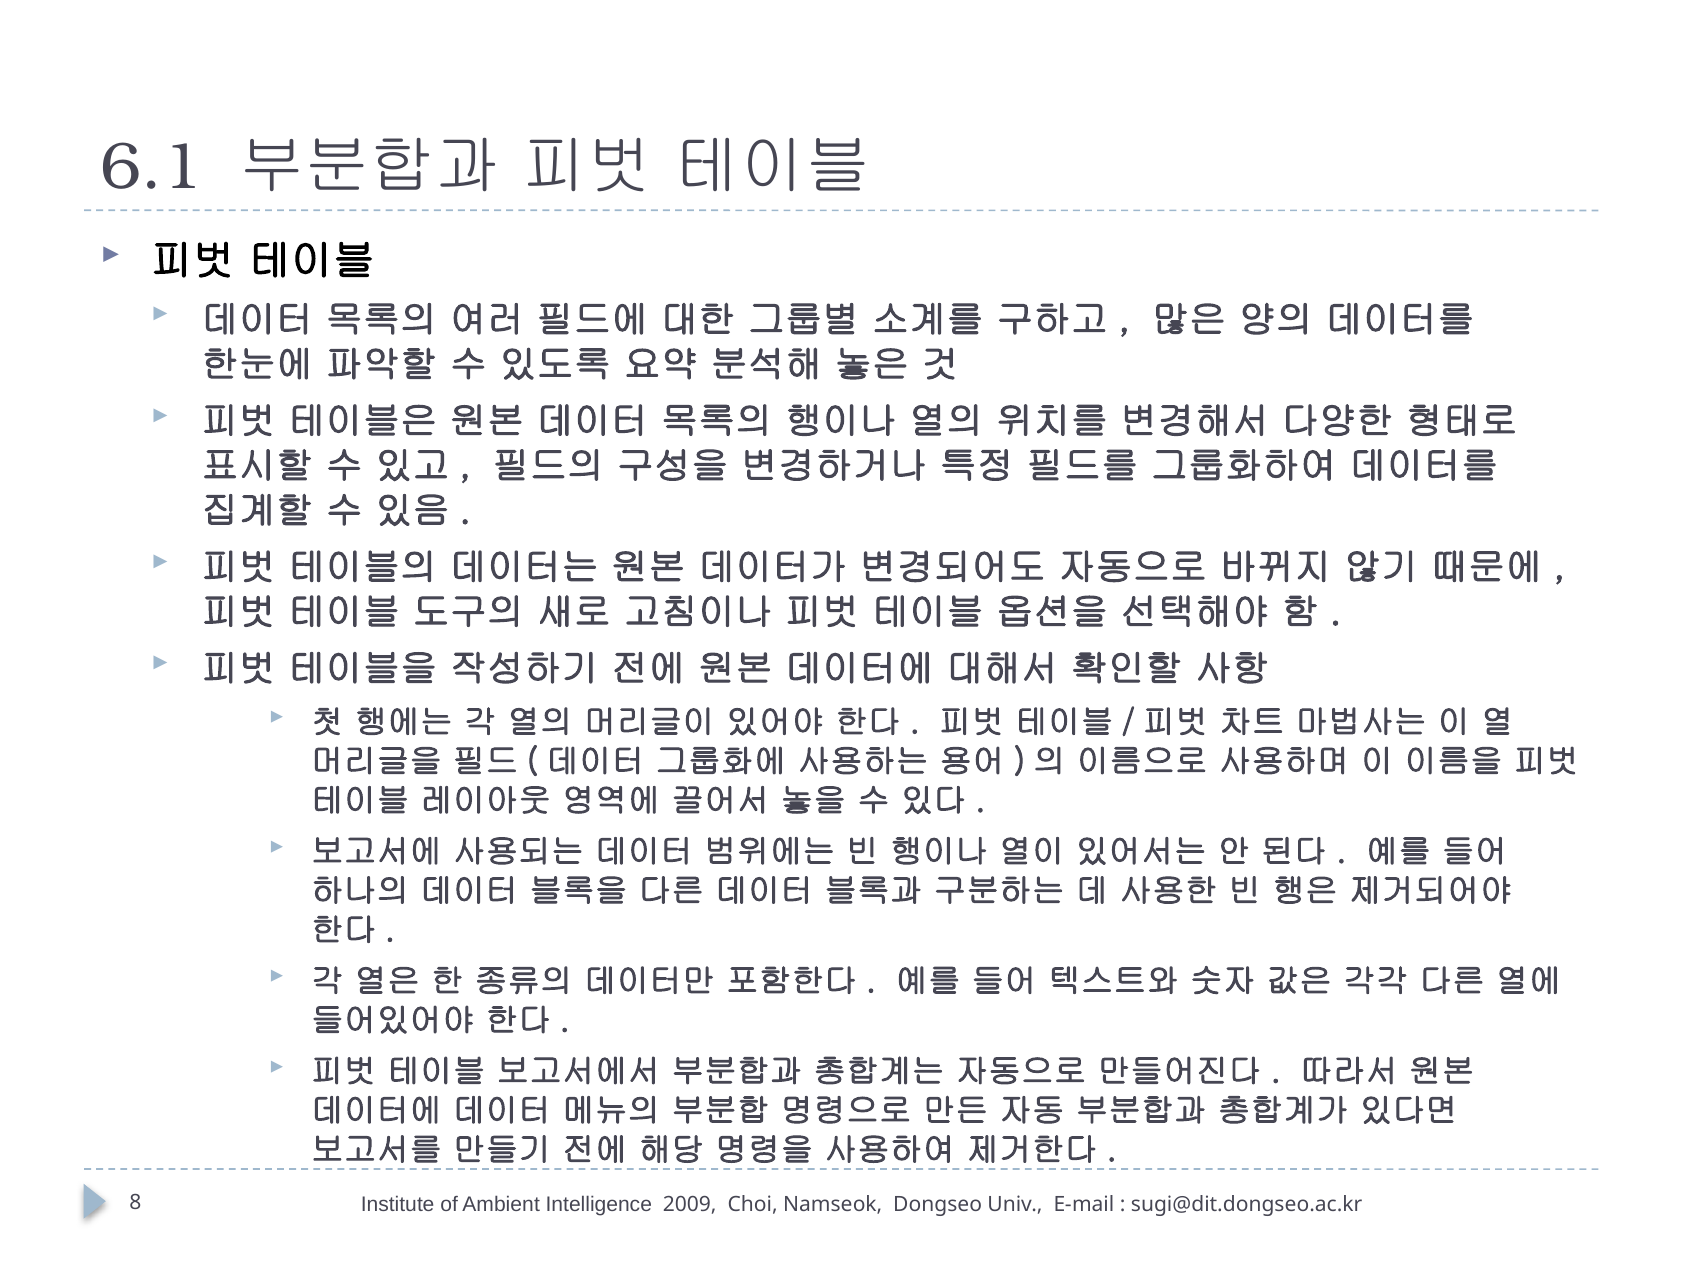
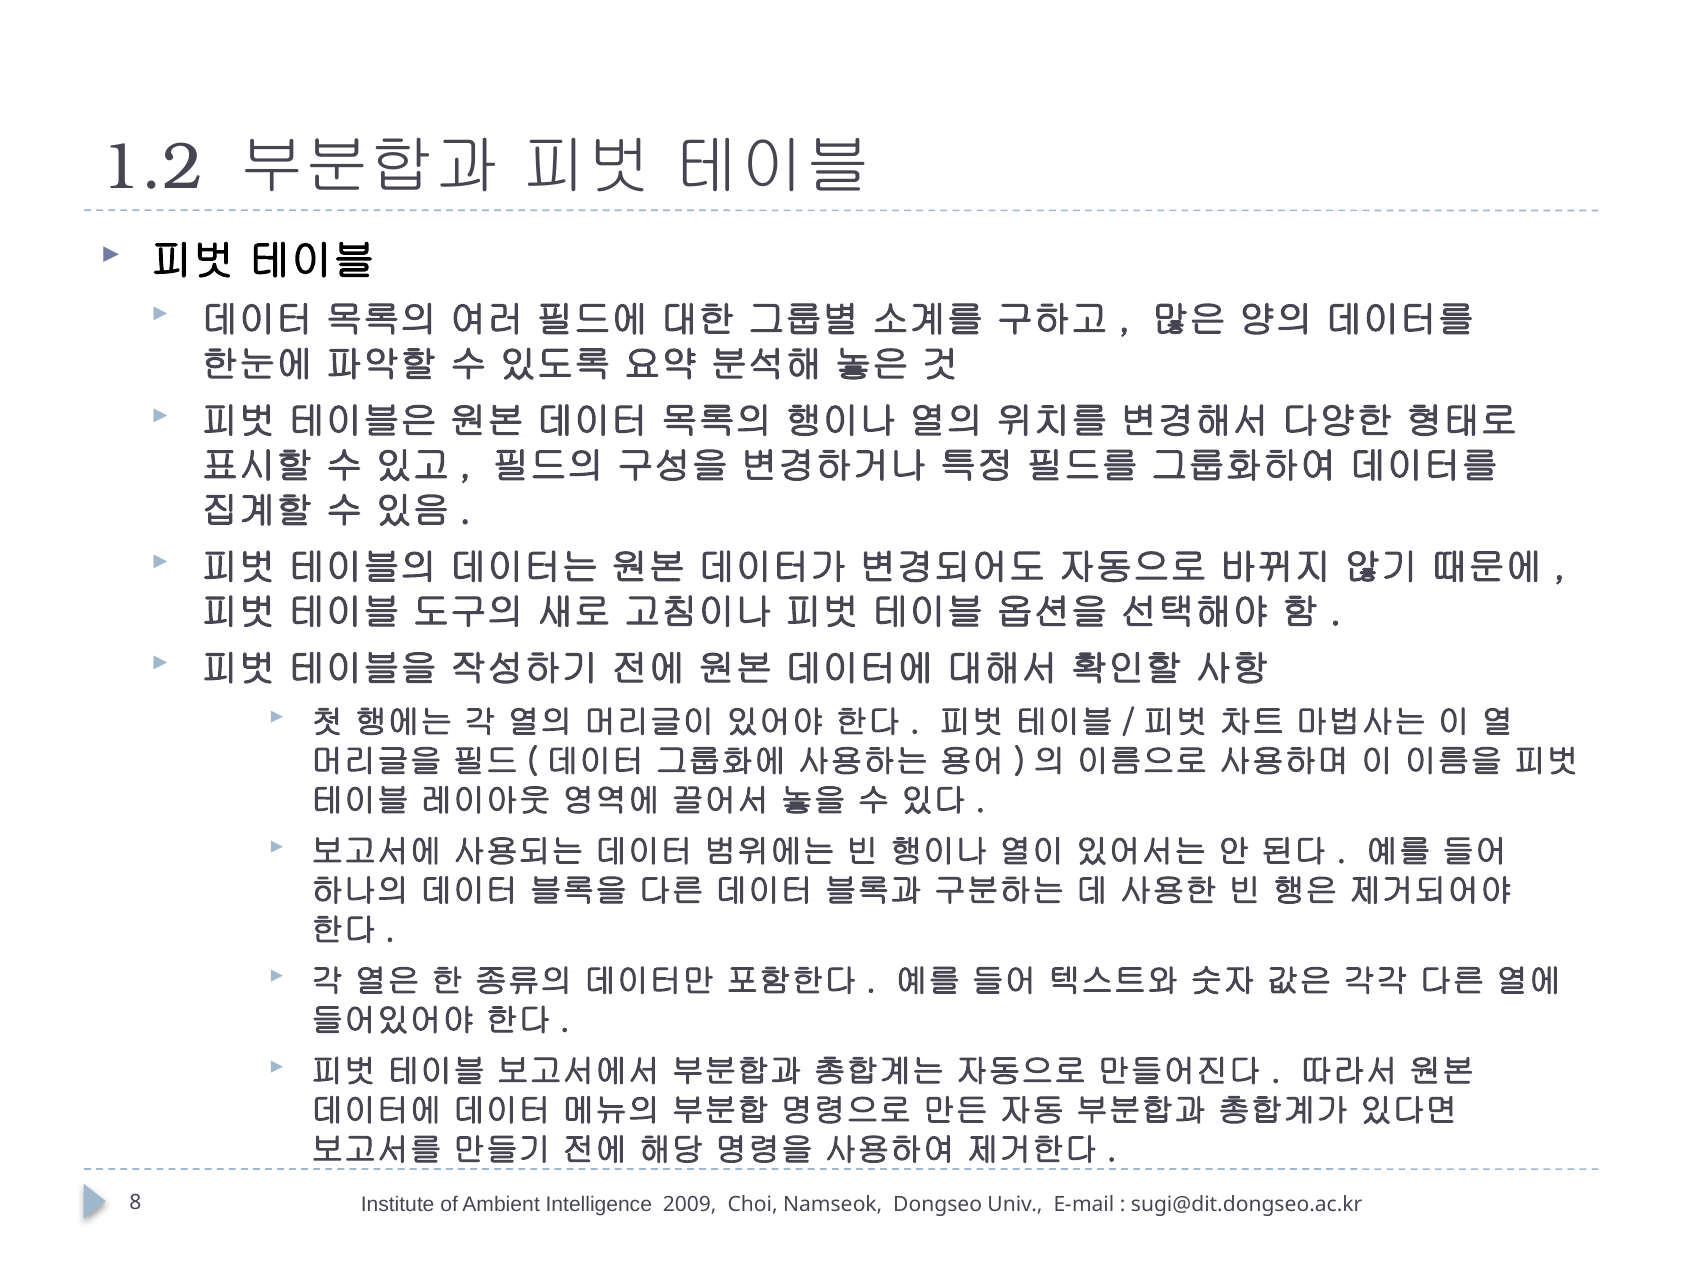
6.1: 6.1 -> 1.2
